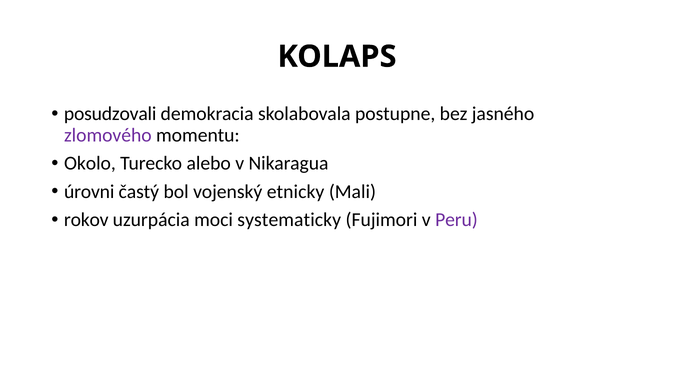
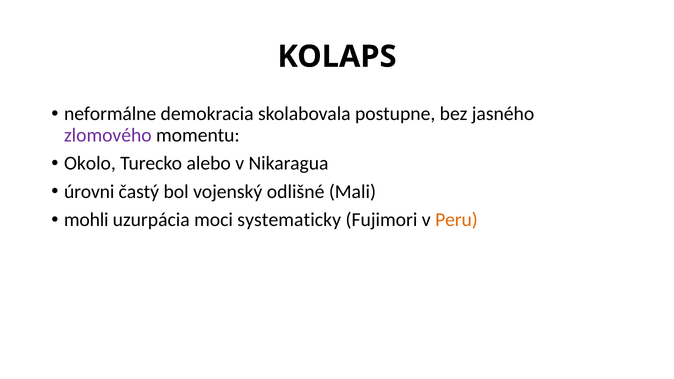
posudzovali: posudzovali -> neformálne
etnicky: etnicky -> odlišné
rokov: rokov -> mohli
Peru colour: purple -> orange
